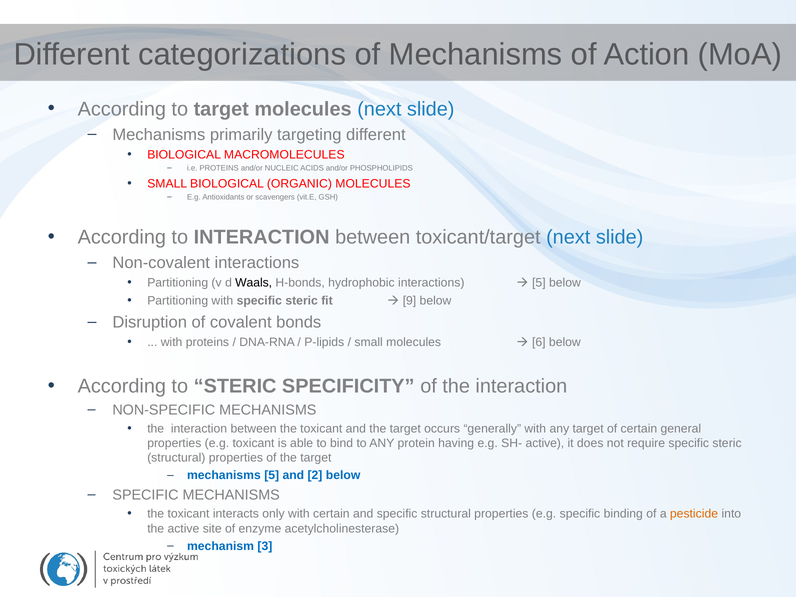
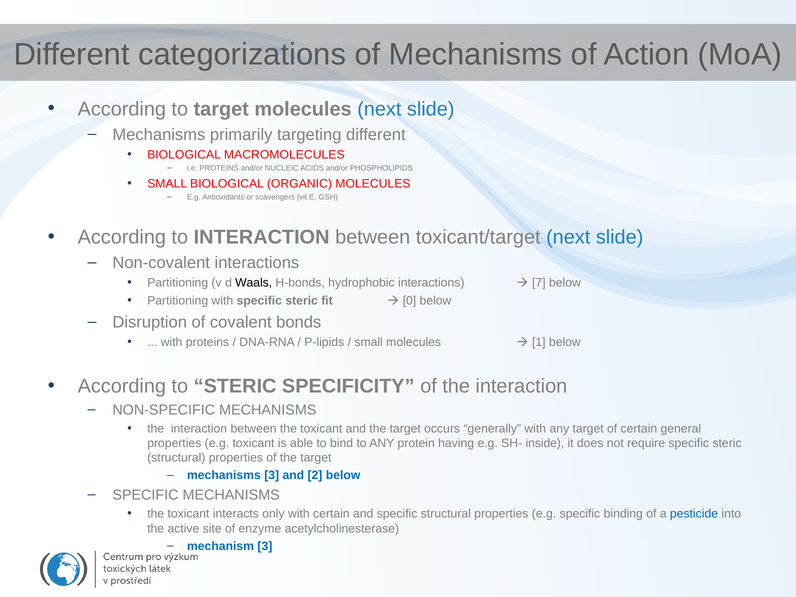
5 at (539, 283): 5 -> 7
9: 9 -> 0
6: 6 -> 1
SH- active: active -> inside
mechanisms 5: 5 -> 3
pesticide colour: orange -> blue
